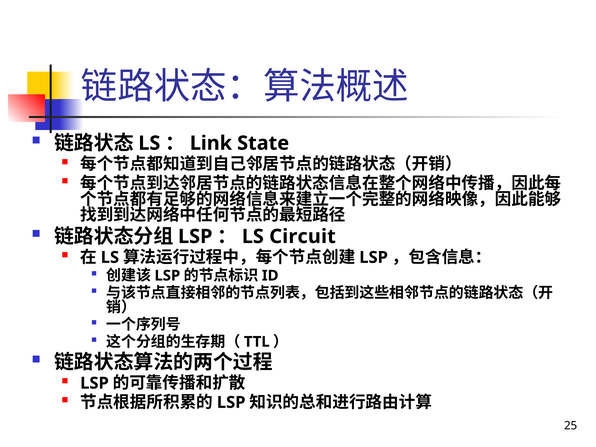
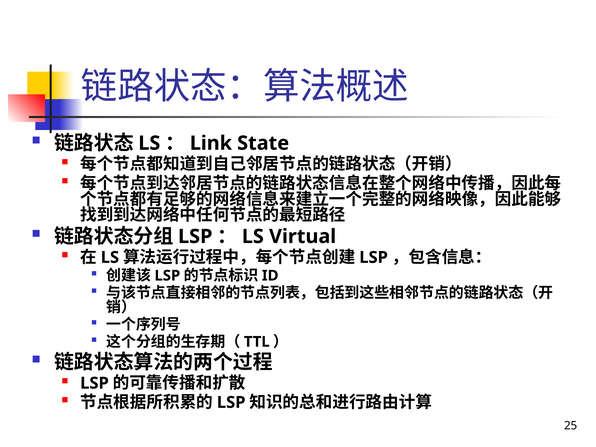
Circuit: Circuit -> Virtual
